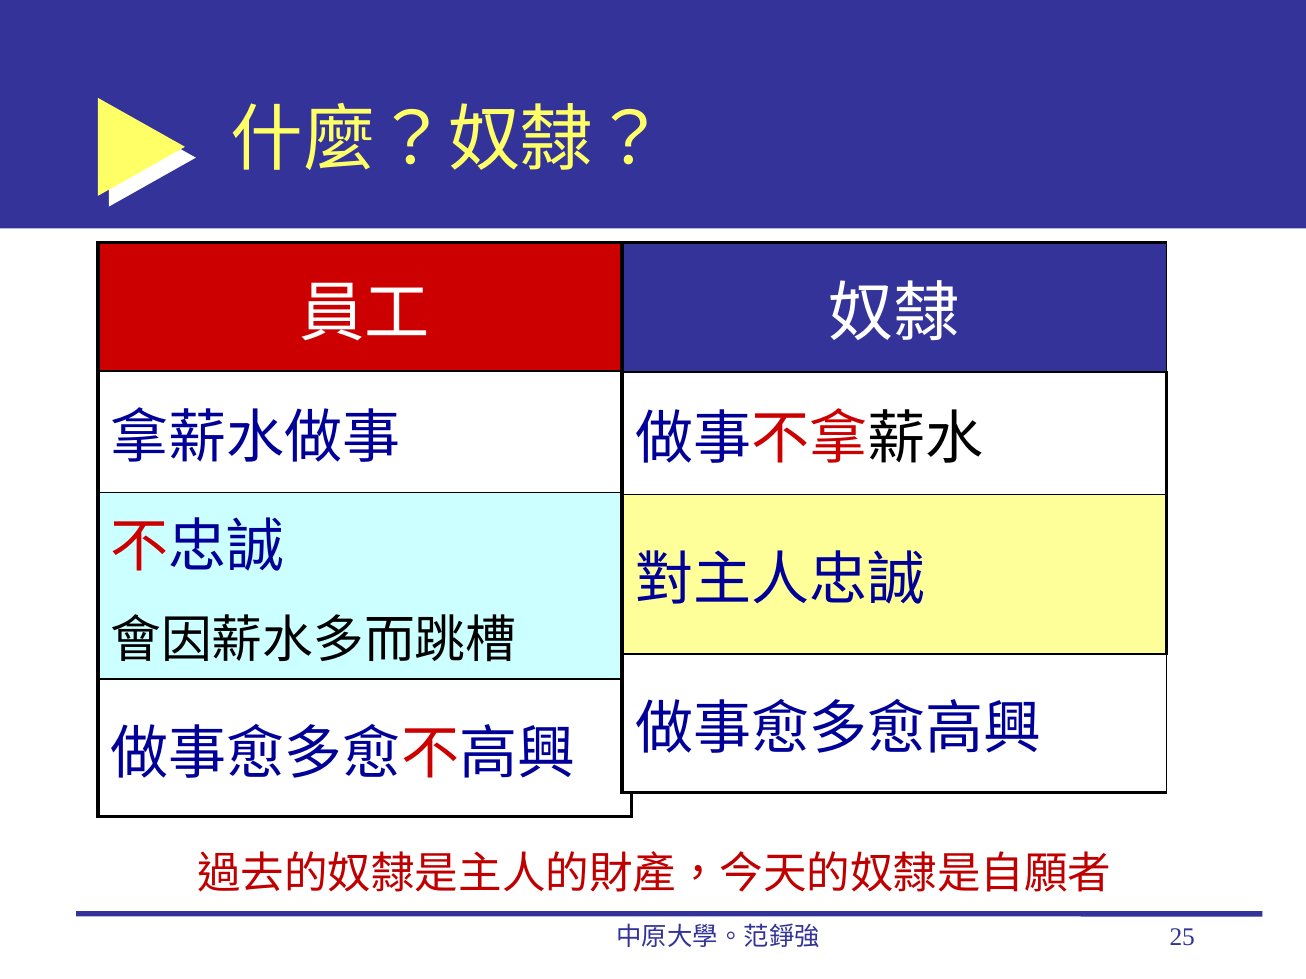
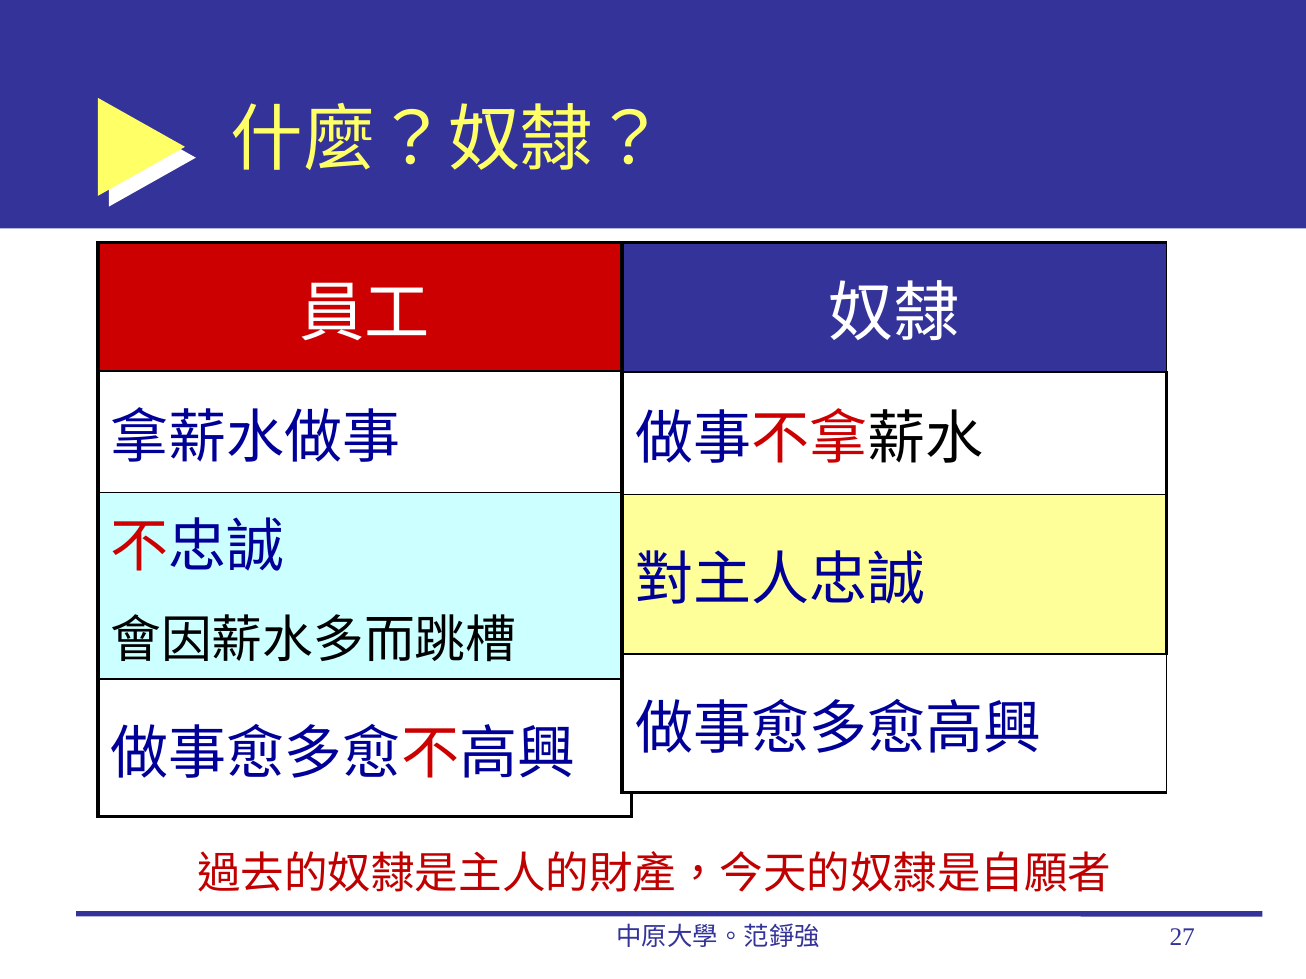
25: 25 -> 27
